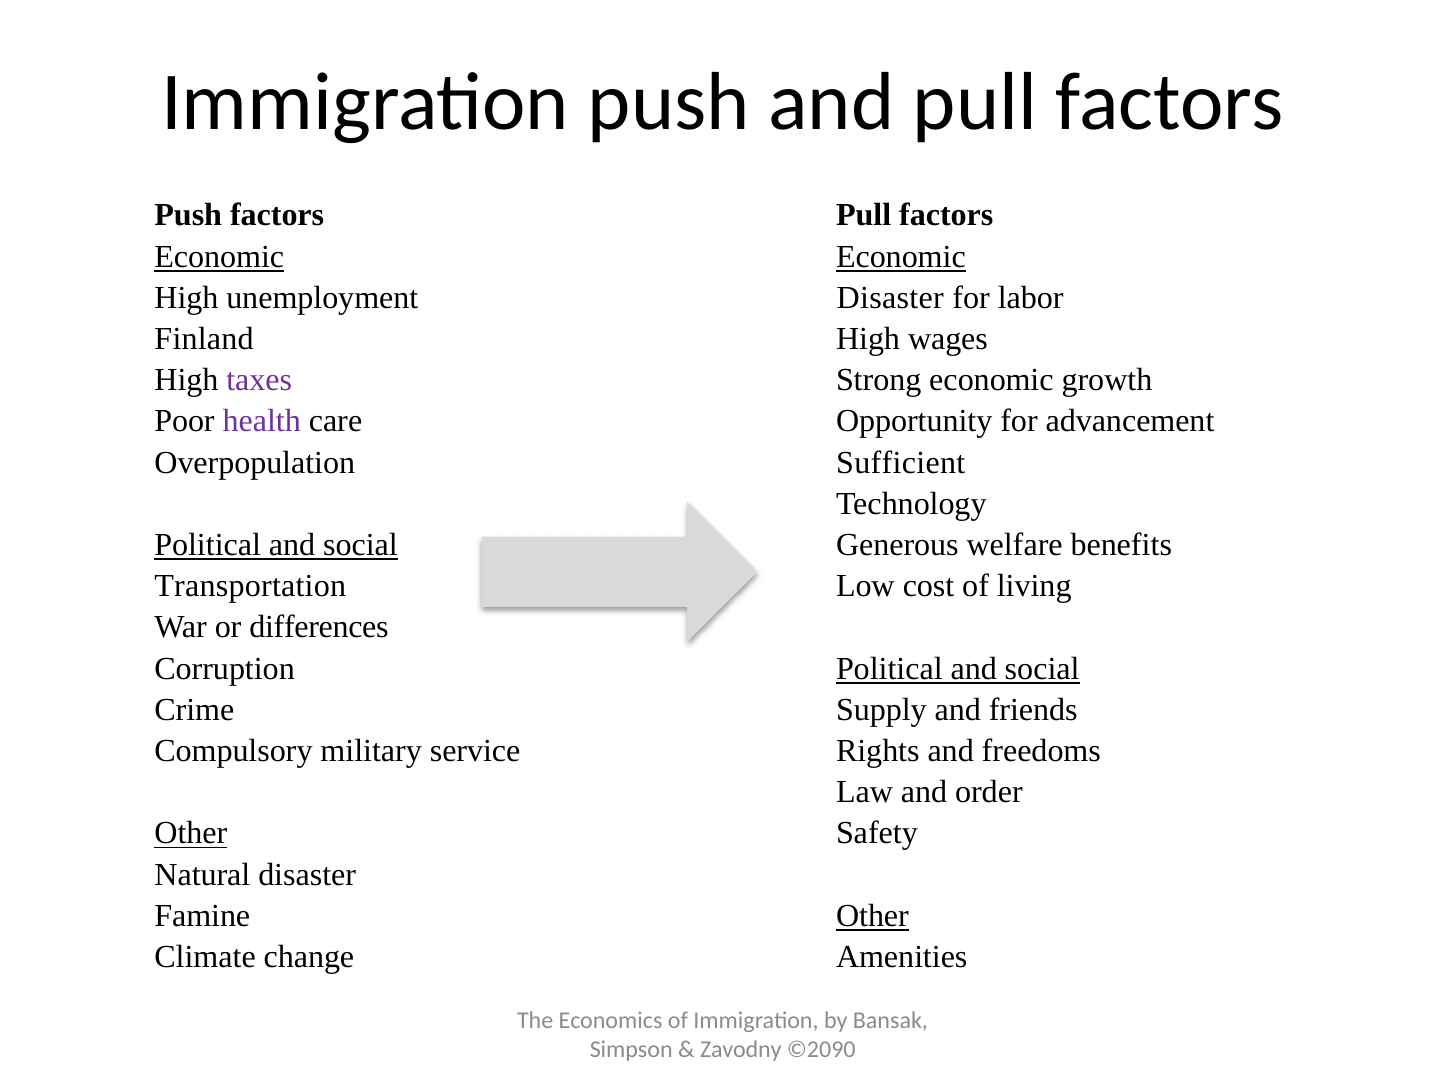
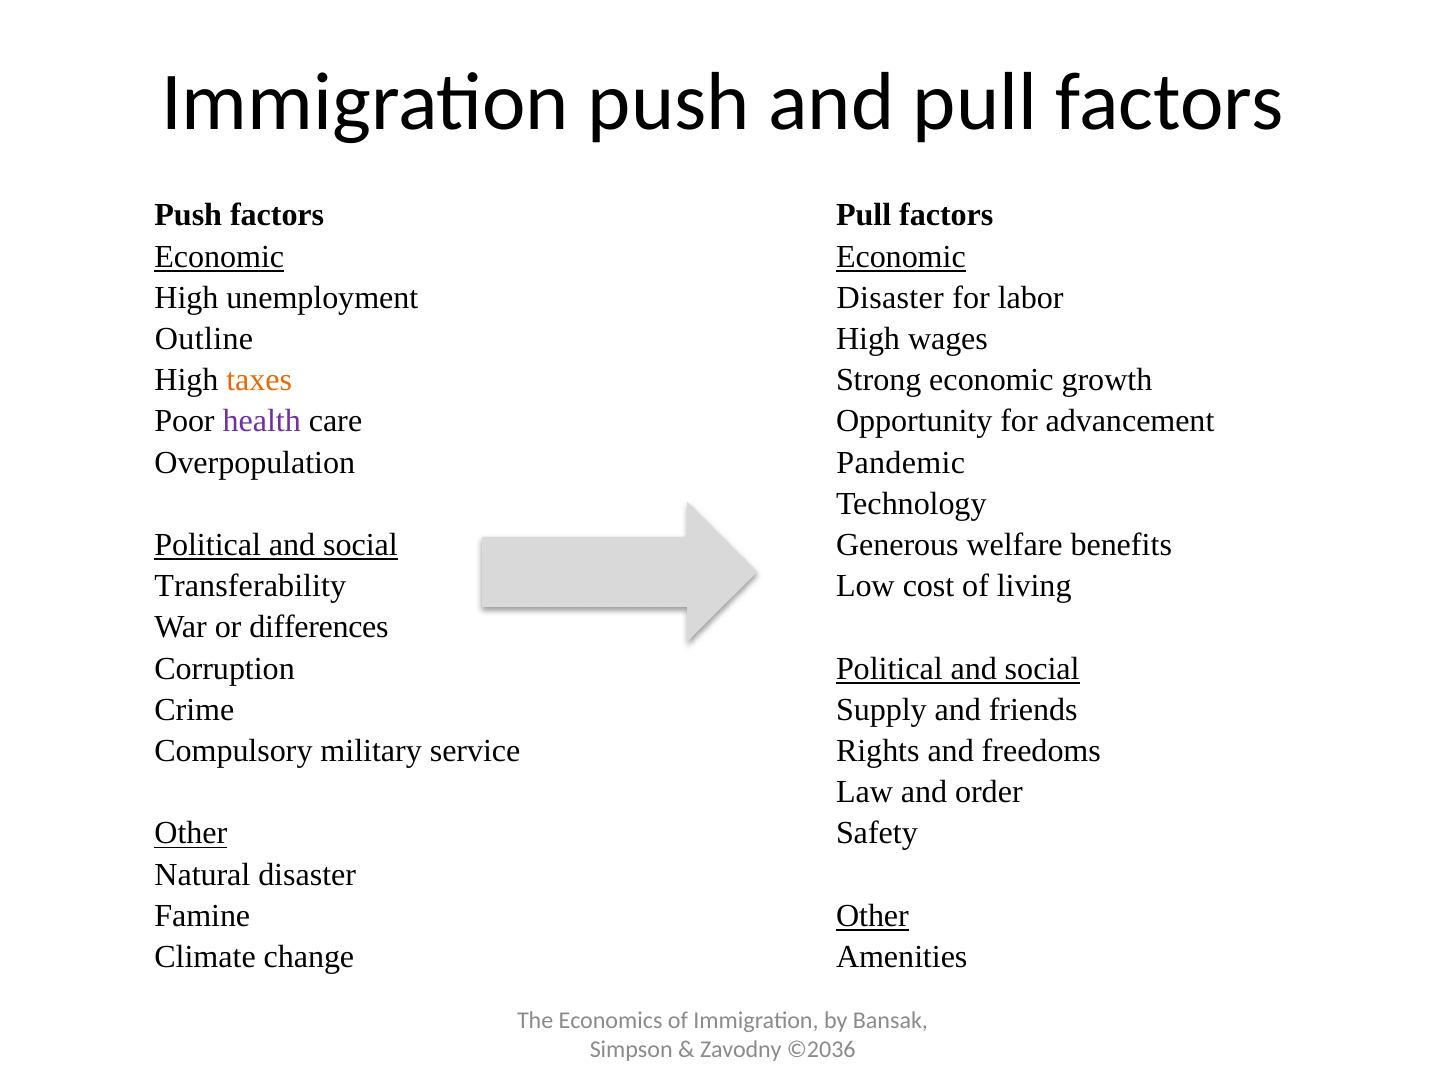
Finland: Finland -> Outline
taxes colour: purple -> orange
Sufficient: Sufficient -> Pandemic
Transportation: Transportation -> Transferability
©2090: ©2090 -> ©2036
